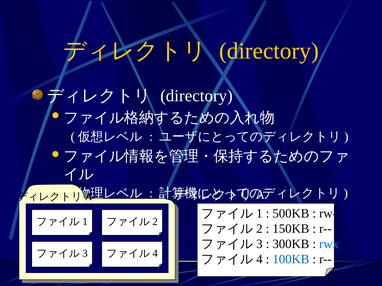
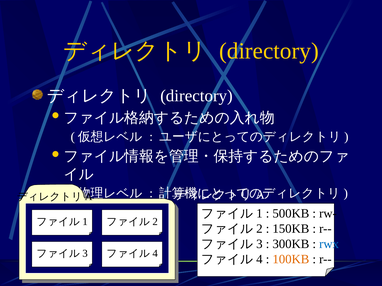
100KB colour: blue -> orange
